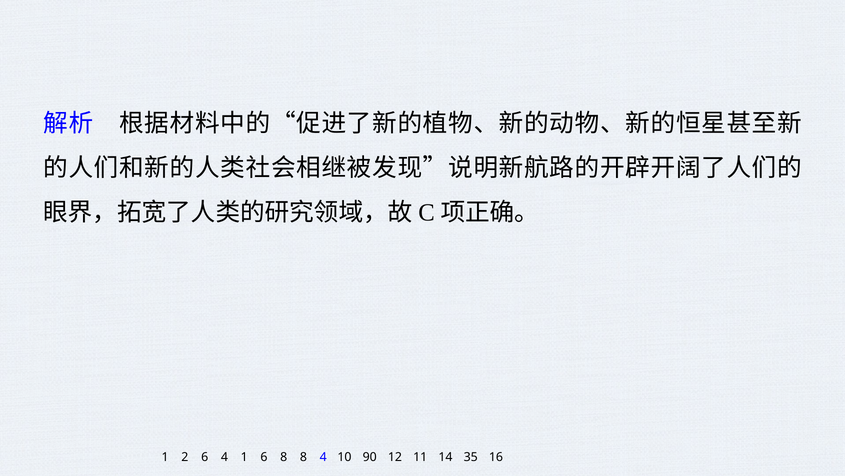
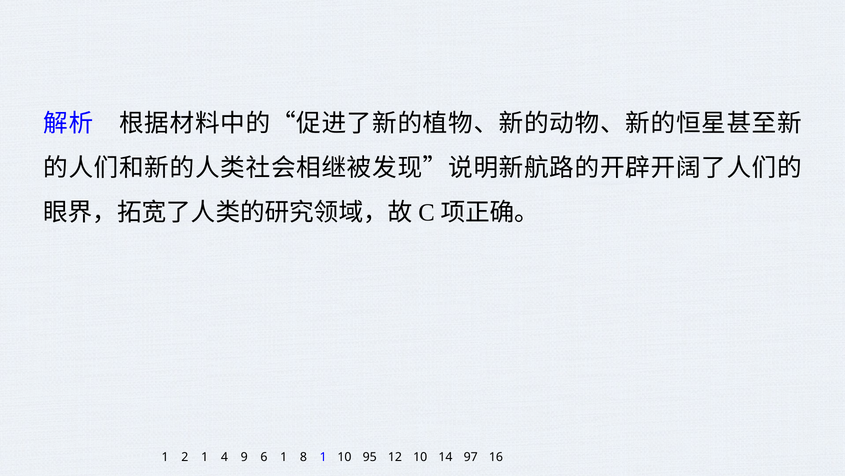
2 6: 6 -> 1
4 1: 1 -> 9
6 8: 8 -> 1
8 4: 4 -> 1
90: 90 -> 95
12 11: 11 -> 10
35: 35 -> 97
